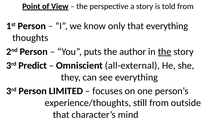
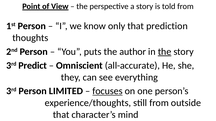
that everything: everything -> prediction
all-external: all-external -> all-accurate
focuses underline: none -> present
